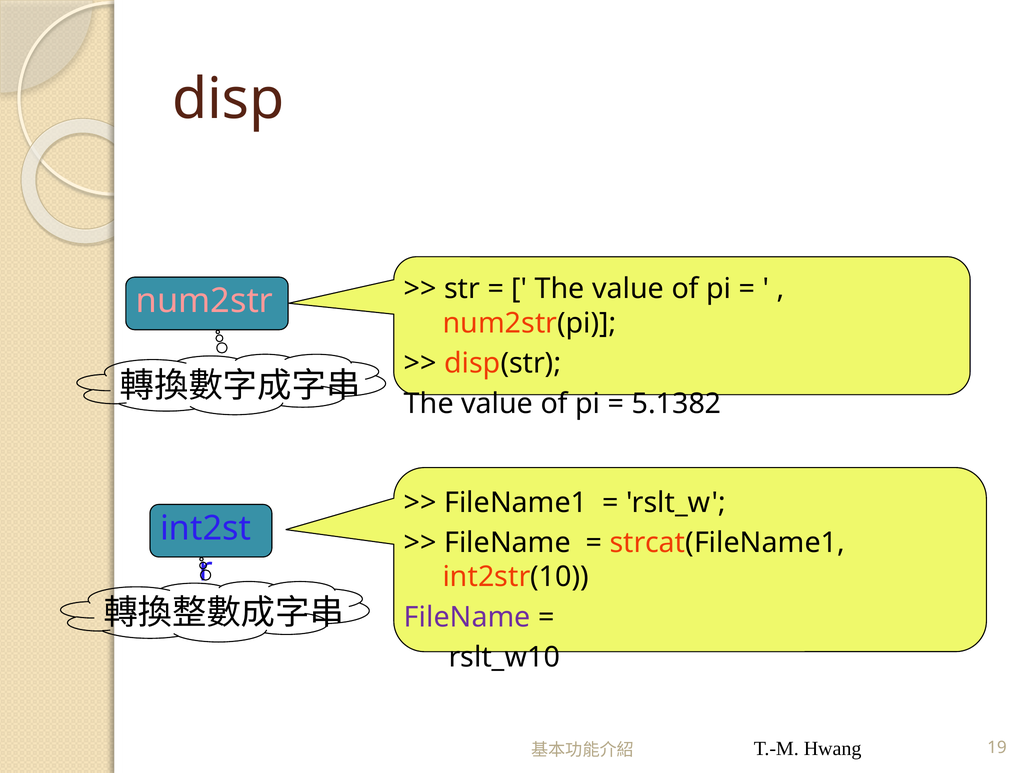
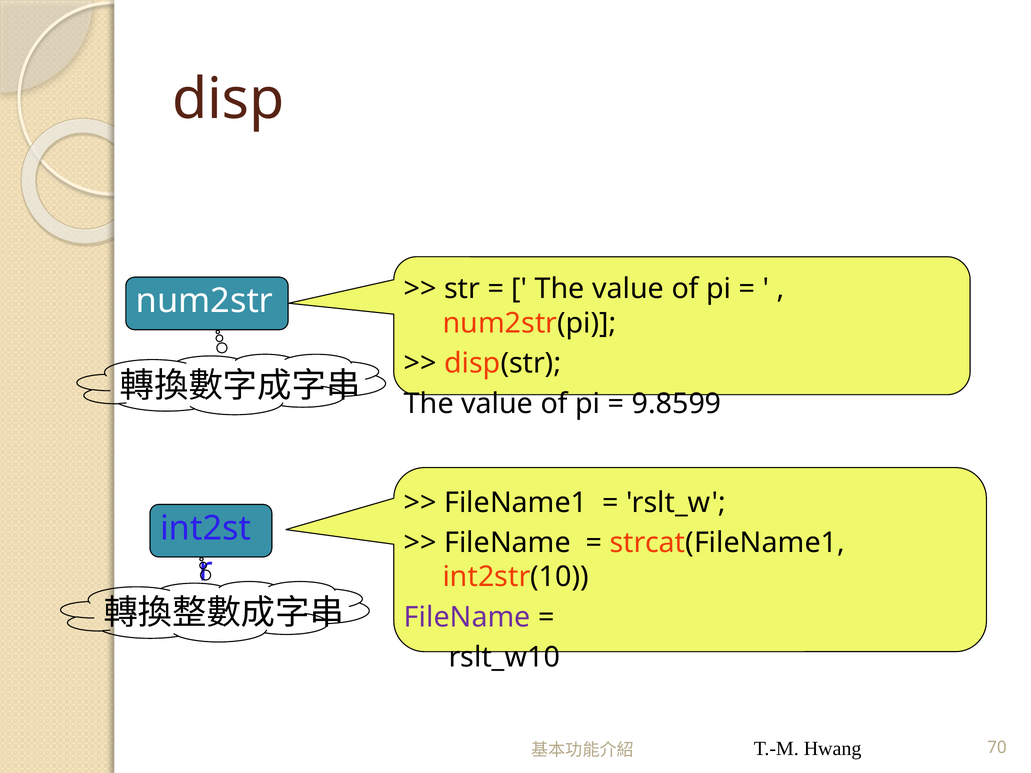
num2str colour: pink -> white
5.1382: 5.1382 -> 9.8599
19: 19 -> 70
